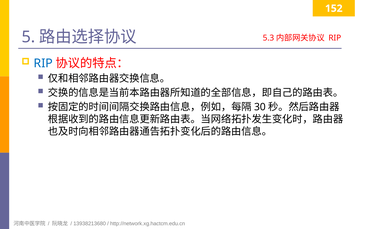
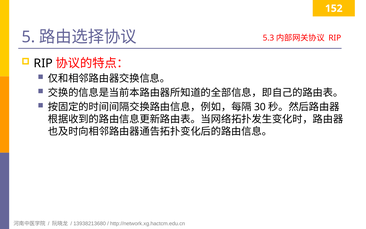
RIP at (43, 63) colour: blue -> black
